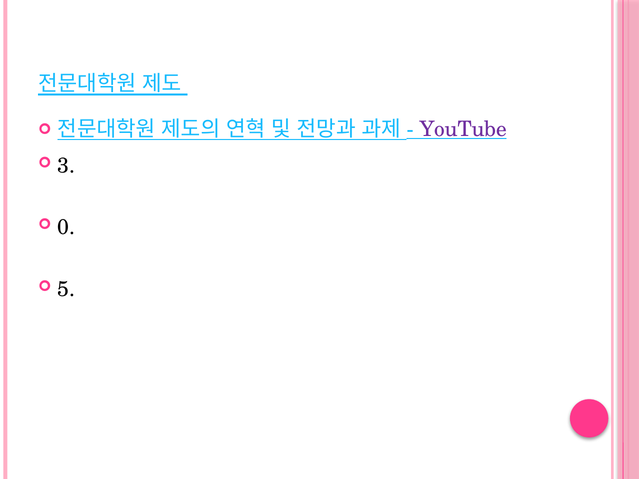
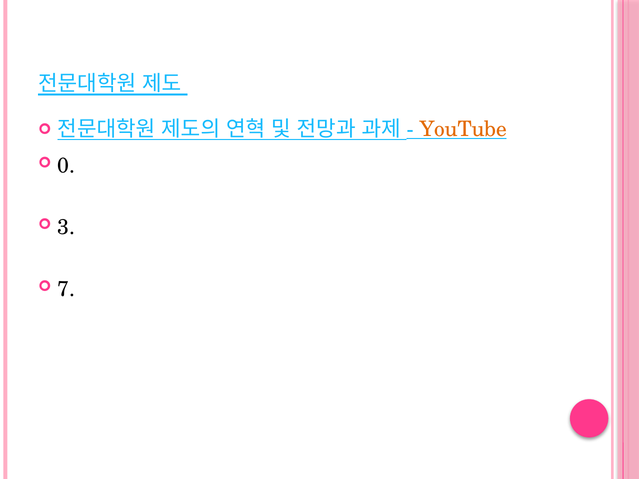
YouTube colour: purple -> orange
3: 3 -> 0
0: 0 -> 3
5: 5 -> 7
